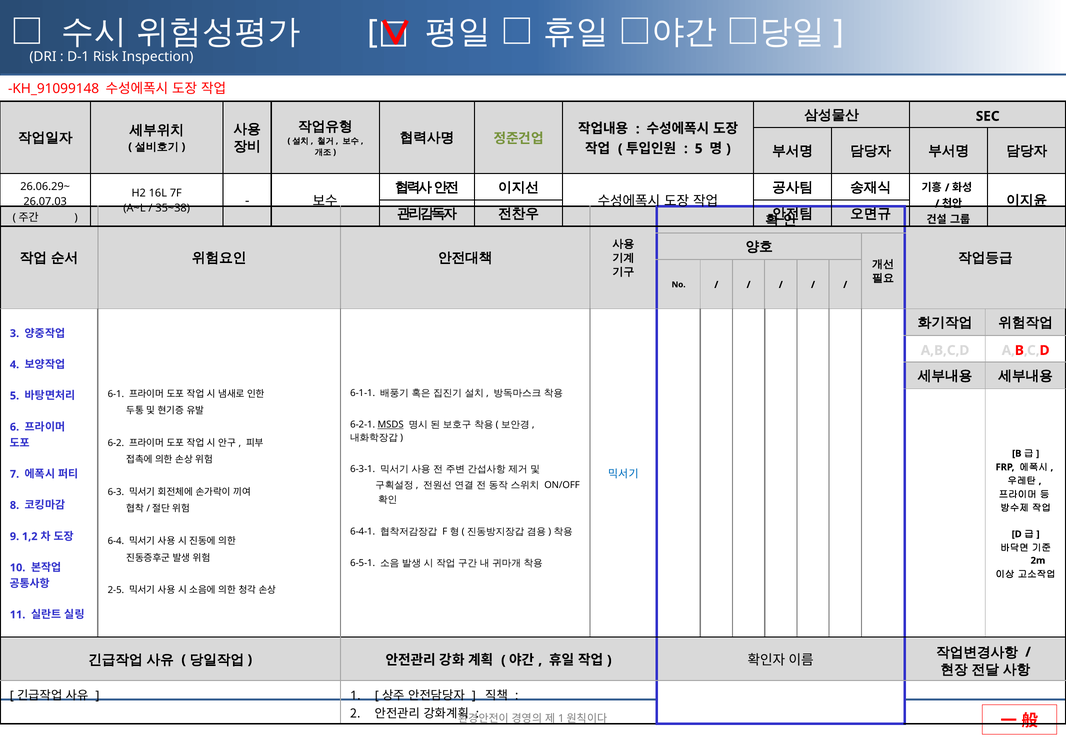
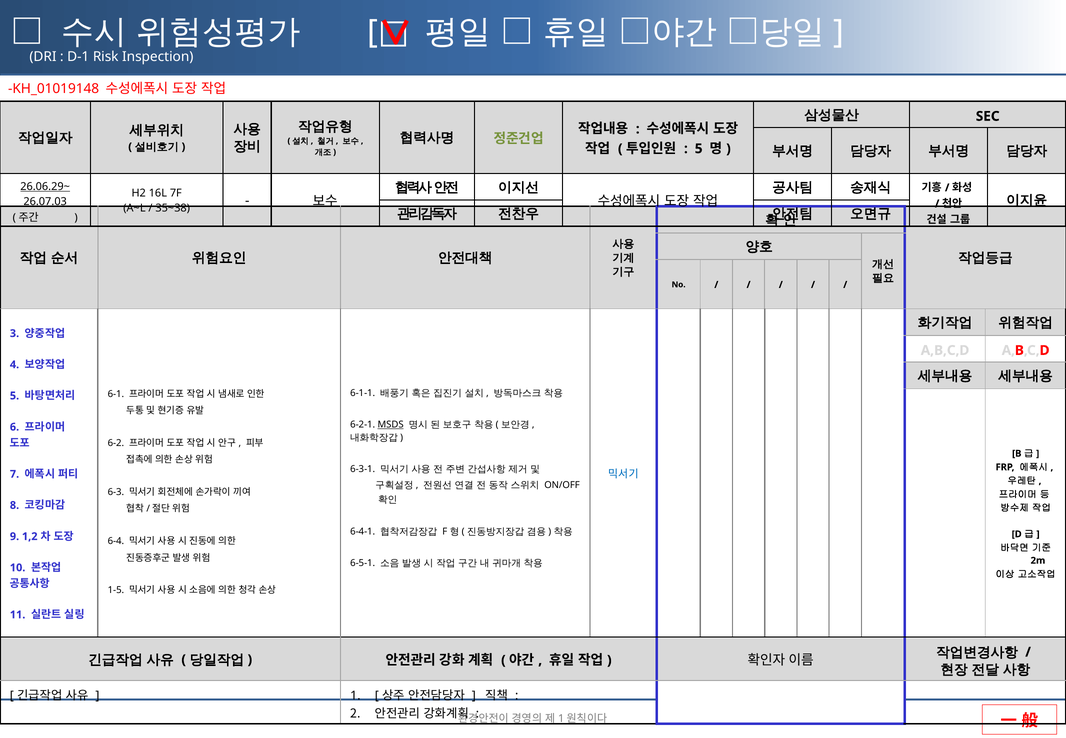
KH_91099148: KH_91099148 -> KH_01019148
26.06.29~ underline: none -> present
2-5: 2-5 -> 1-5
